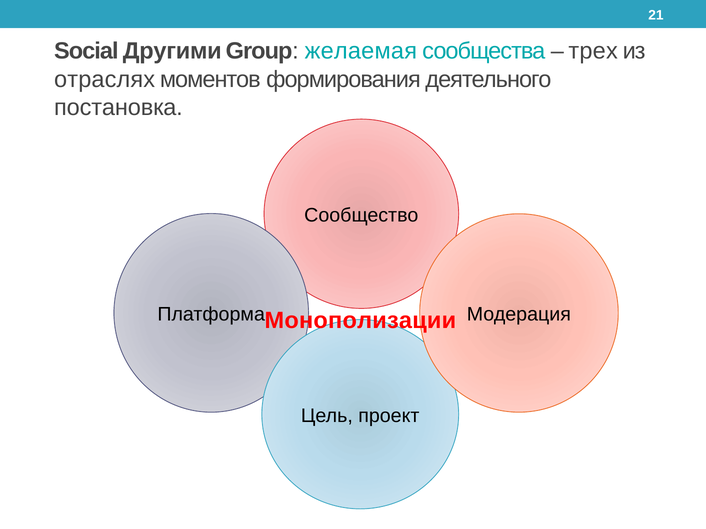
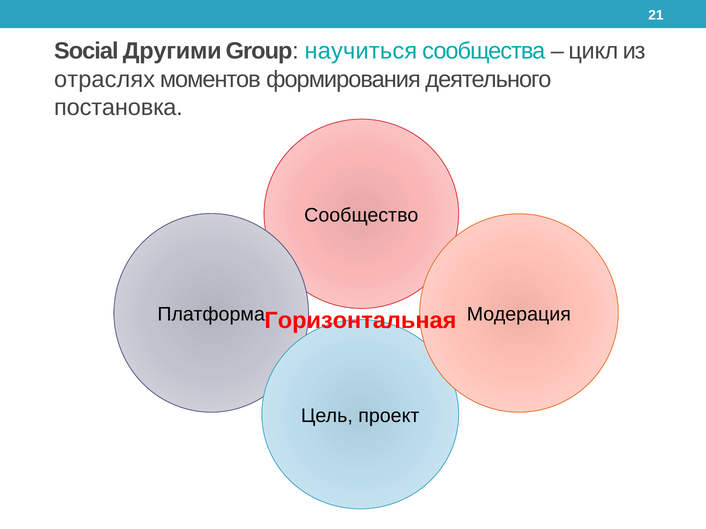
желаемая: желаемая -> научиться
трех: трех -> цикл
Монополизации: Монополизации -> Горизонтальная
